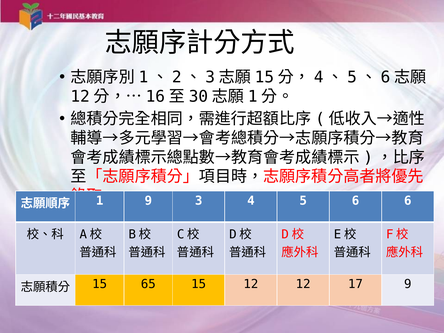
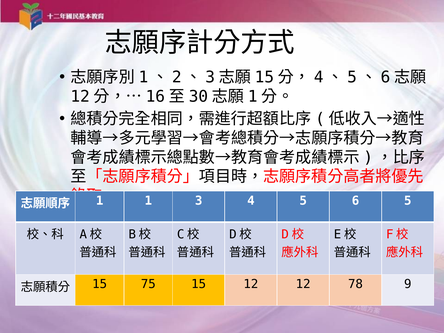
9 at (148, 201): 9 -> 1
6 6: 6 -> 5
65: 65 -> 75
17: 17 -> 78
